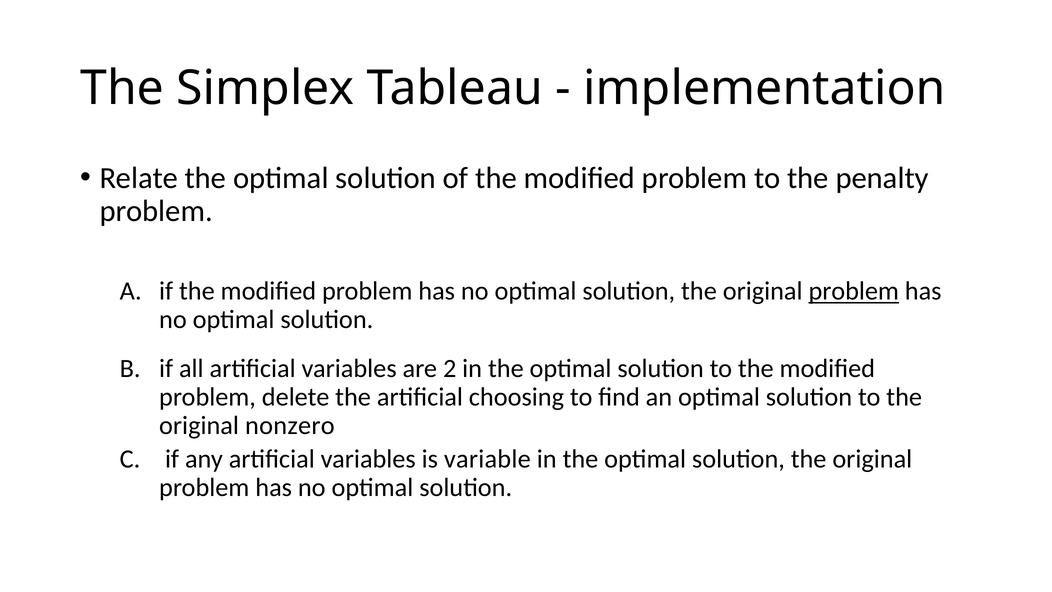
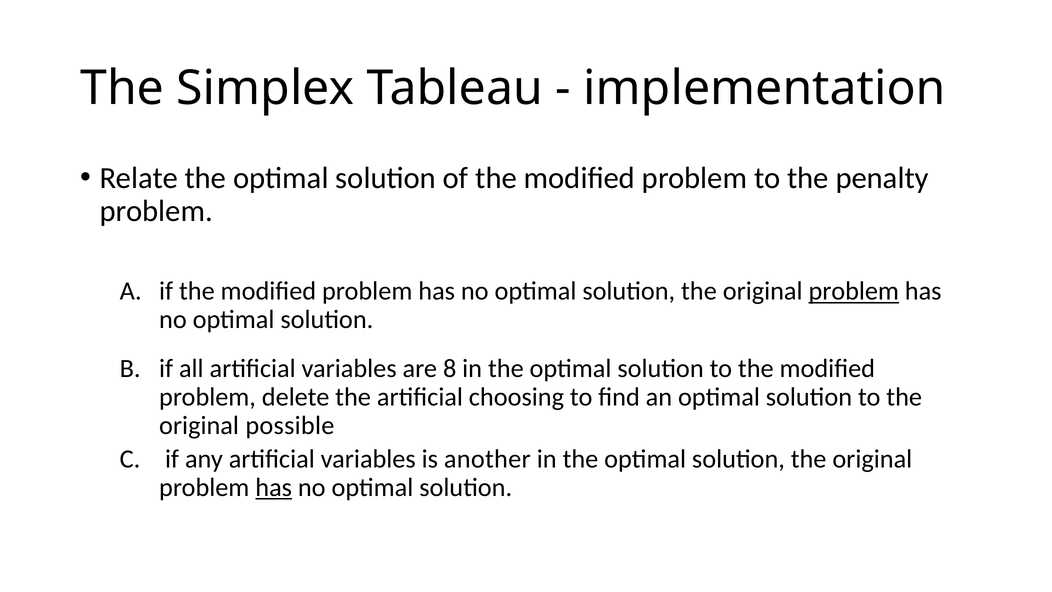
2: 2 -> 8
nonzero: nonzero -> possible
variable: variable -> another
has at (274, 487) underline: none -> present
